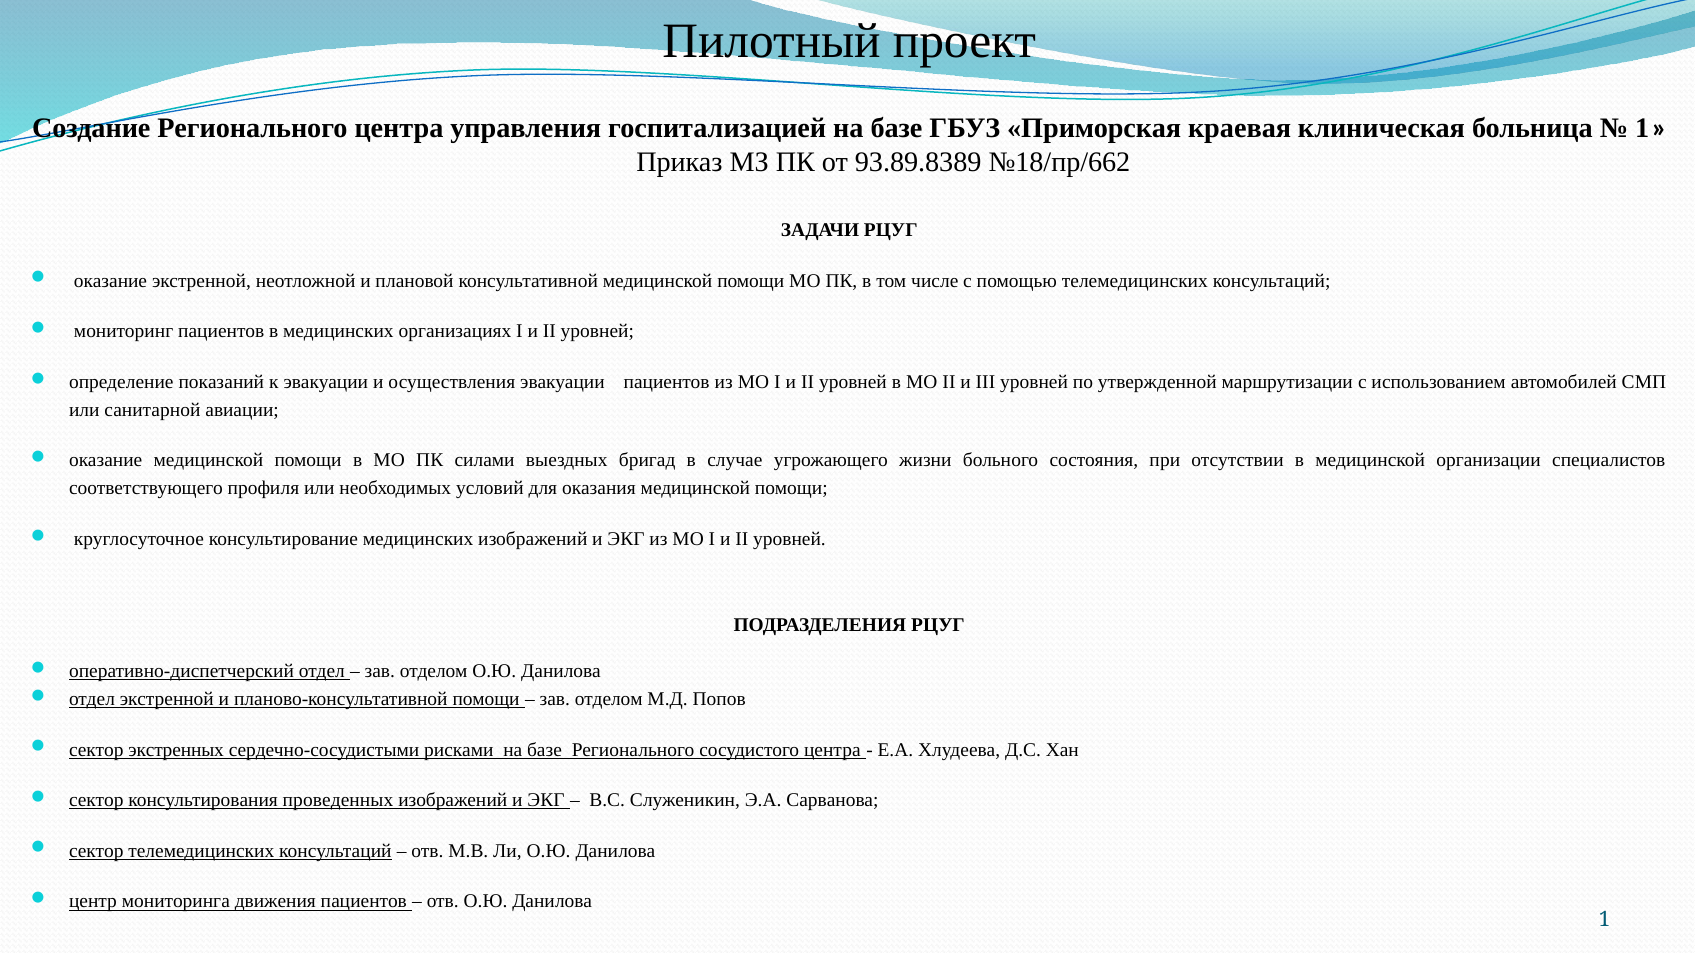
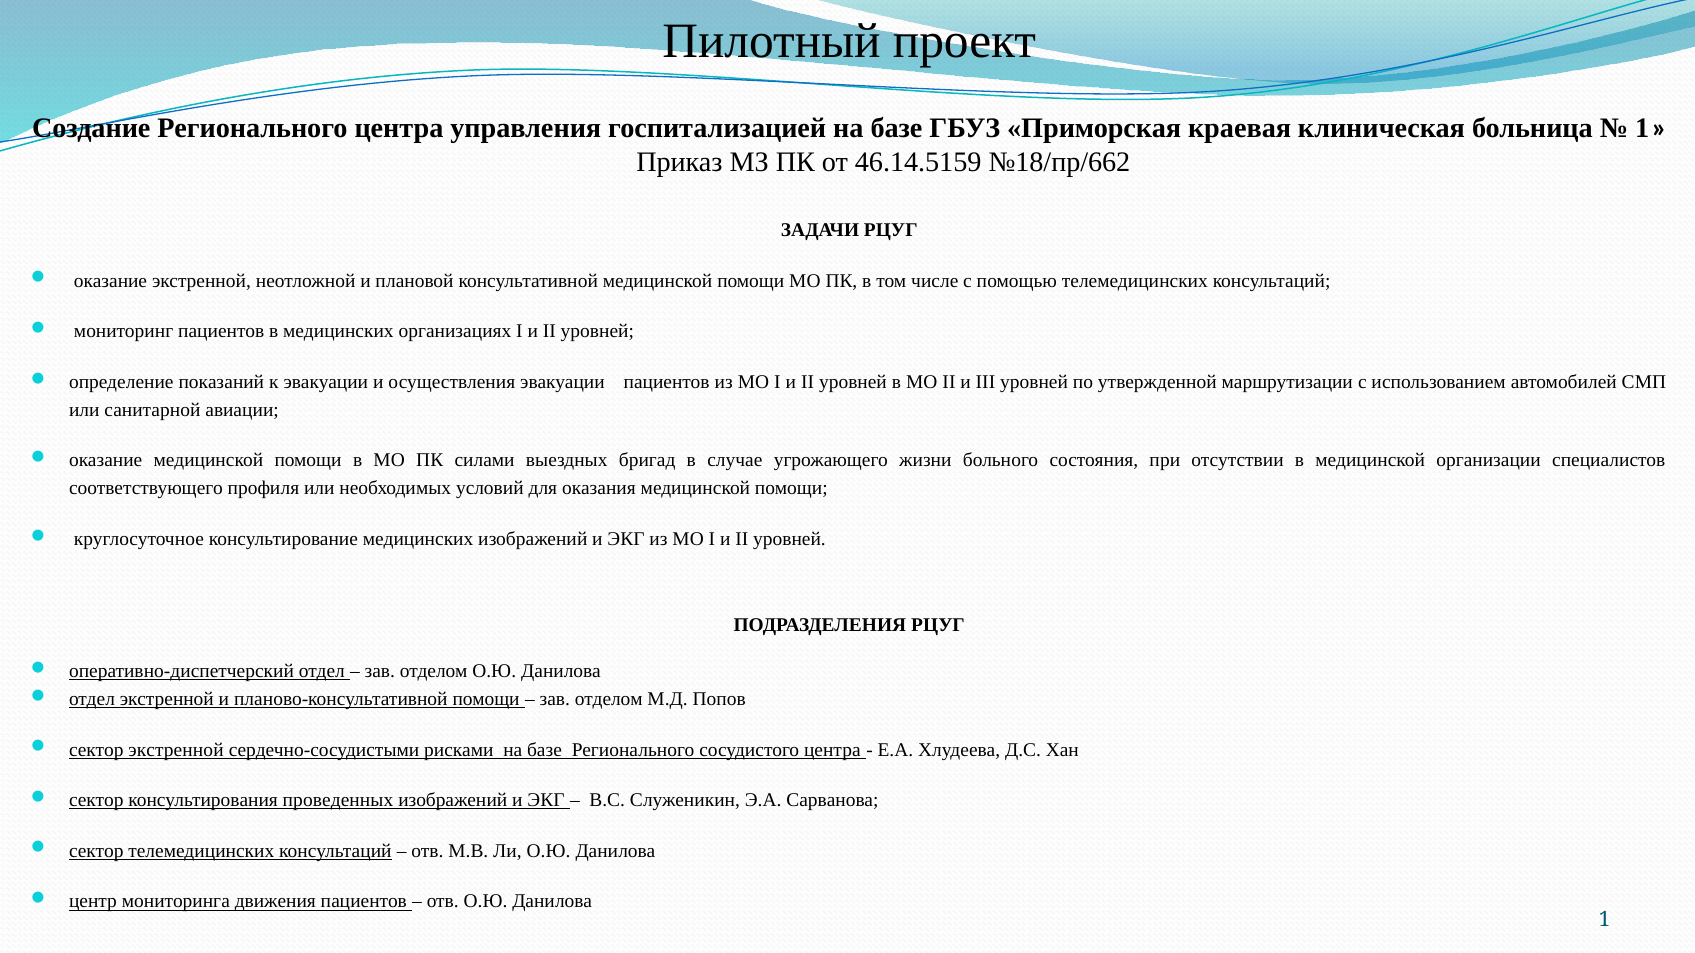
93.89.8389: 93.89.8389 -> 46.14.5159
сектор экстренных: экстренных -> экстренной
